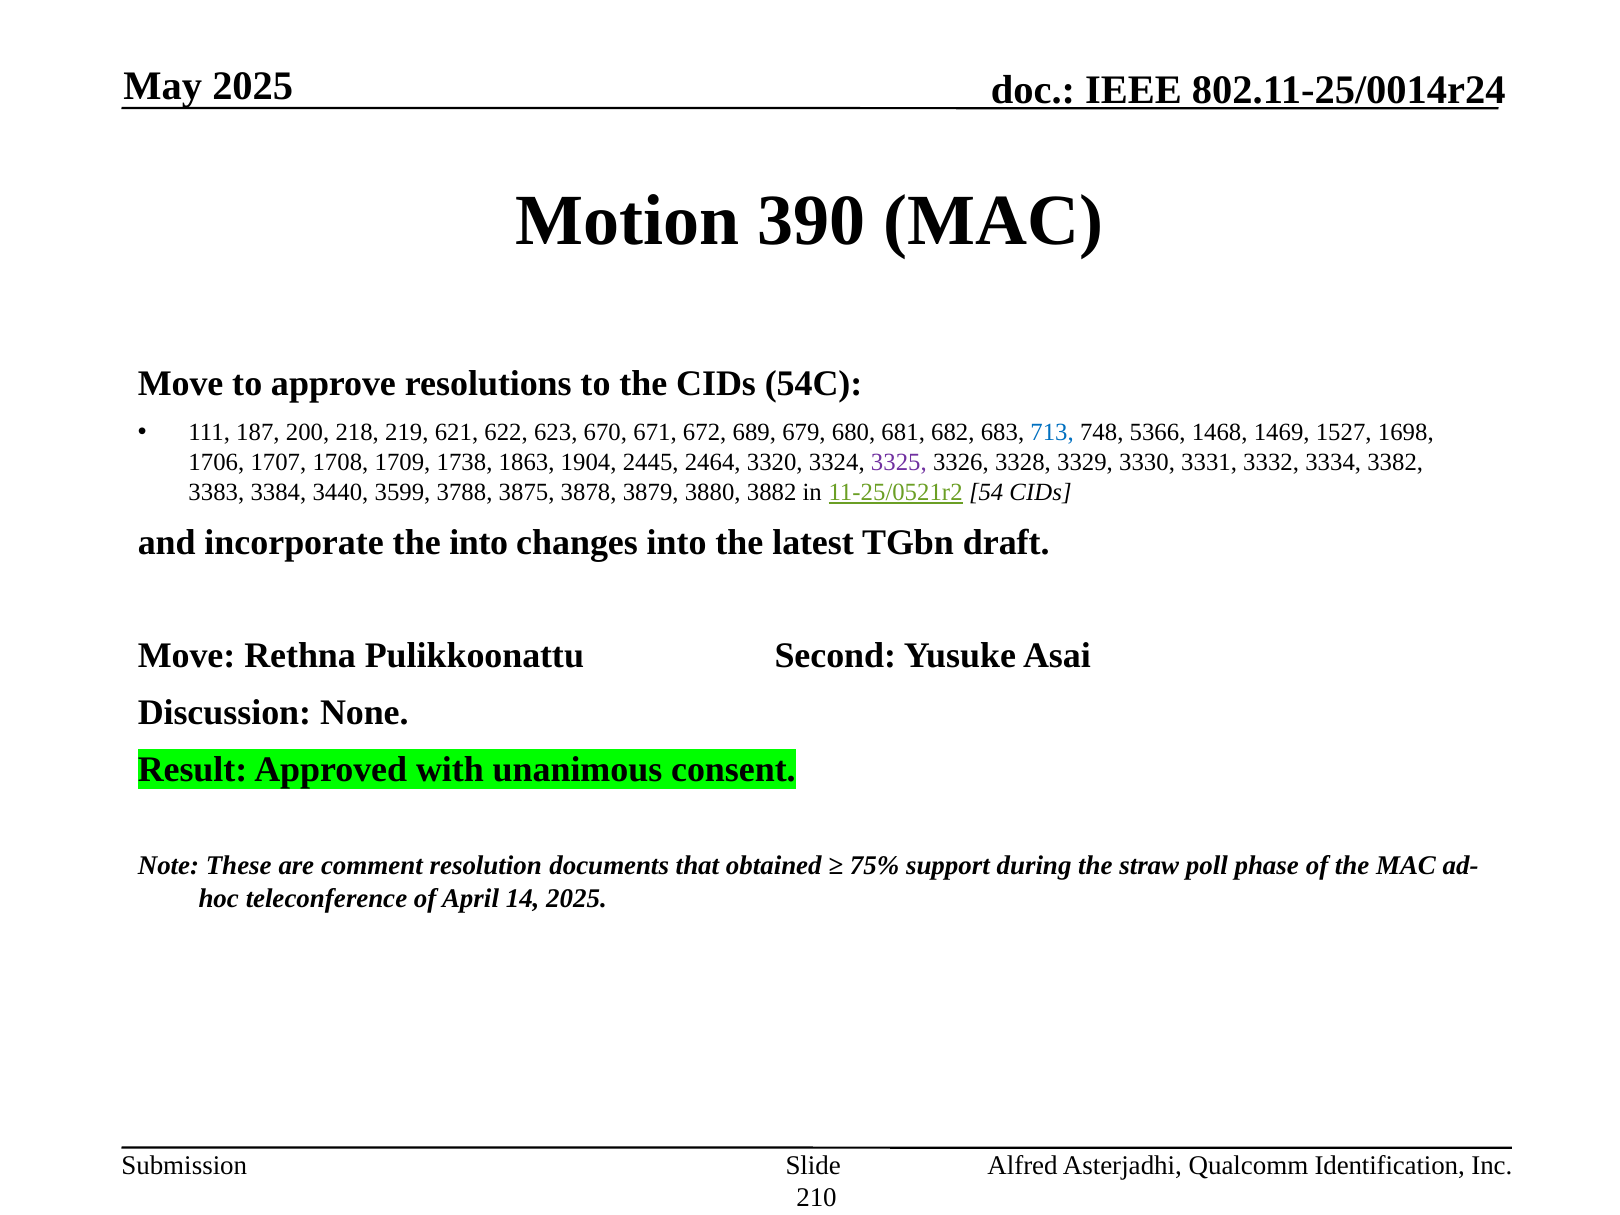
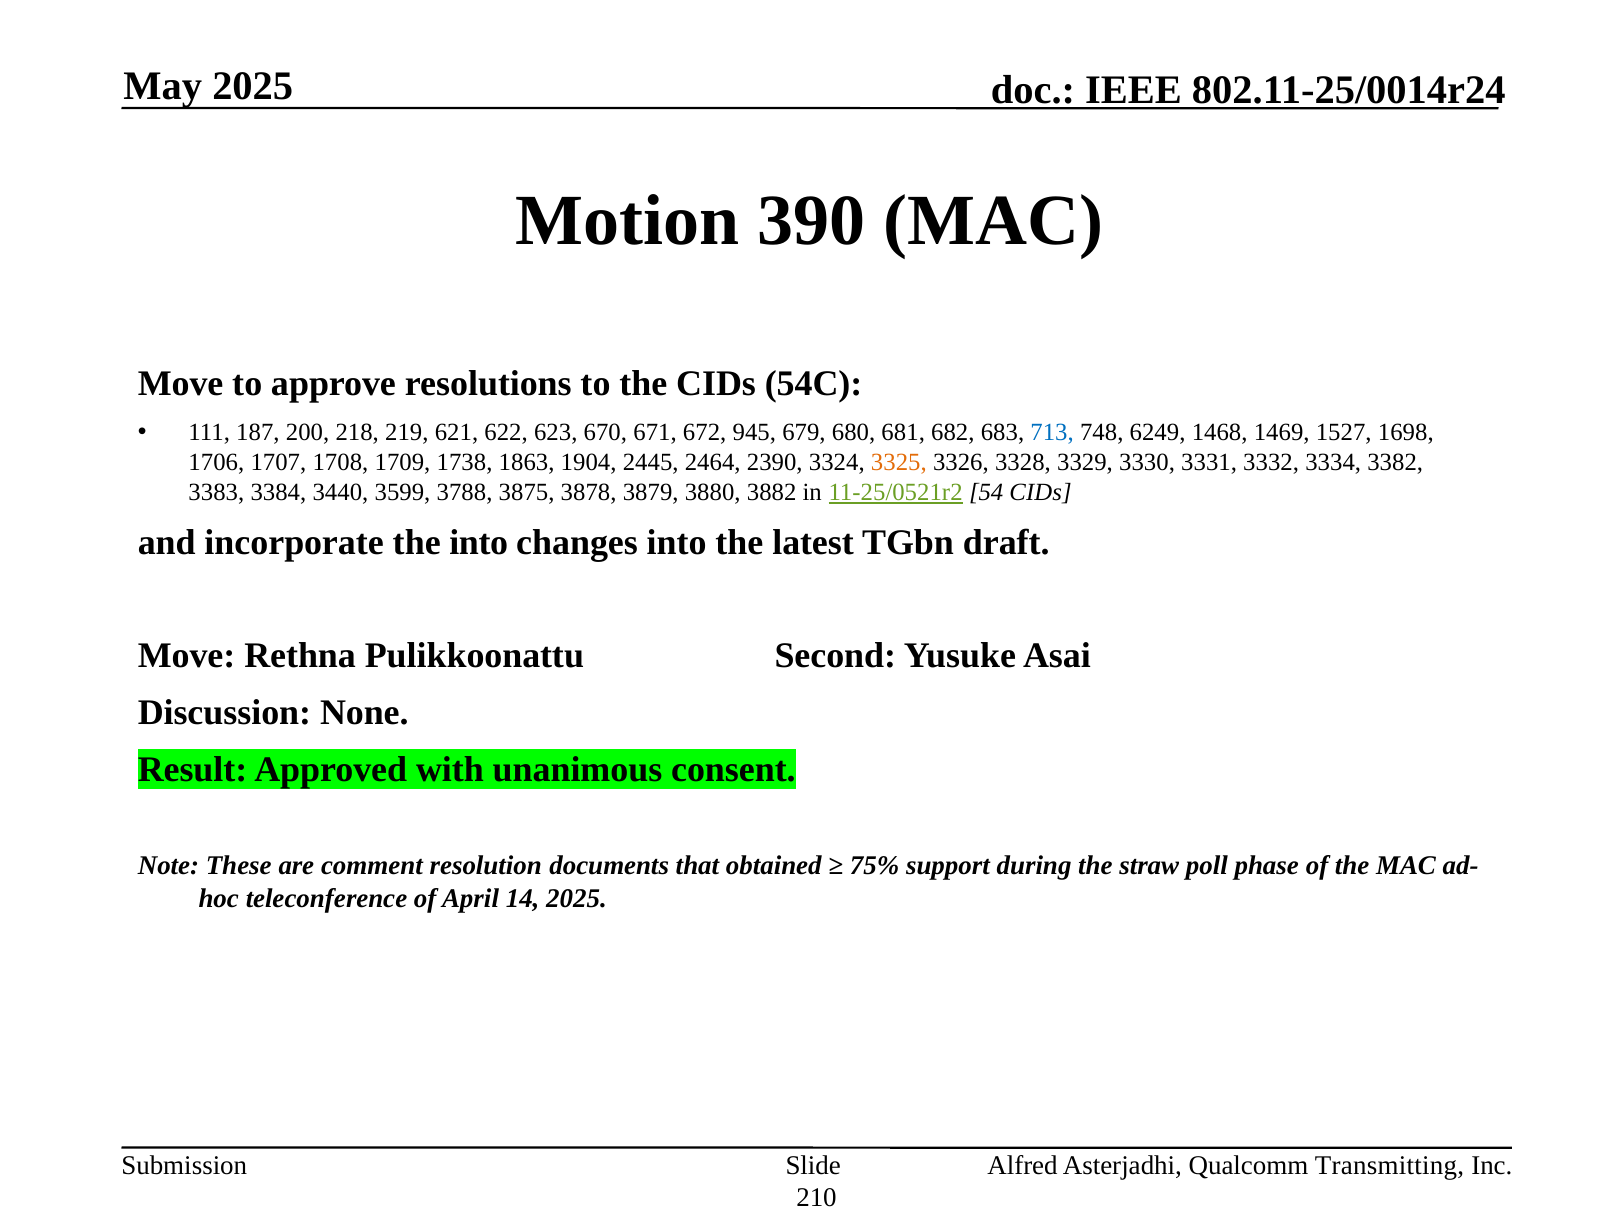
689: 689 -> 945
5366: 5366 -> 6249
3320: 3320 -> 2390
3325 colour: purple -> orange
Identification: Identification -> Transmitting
